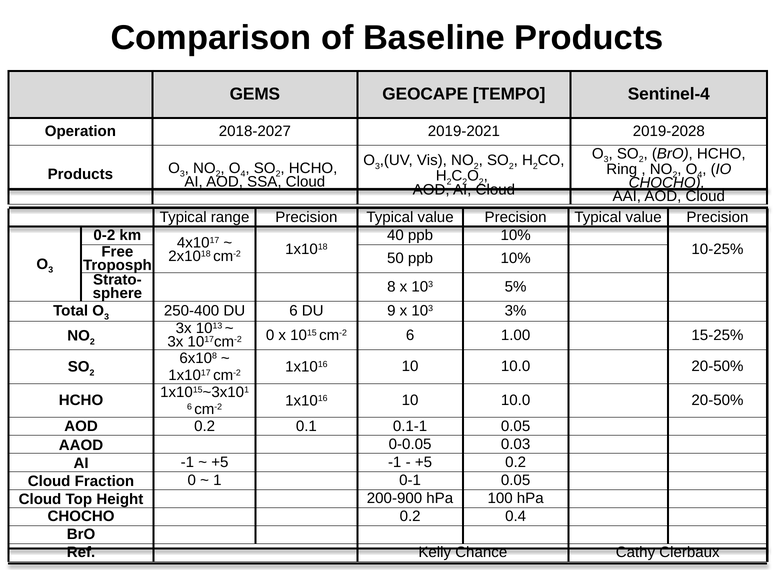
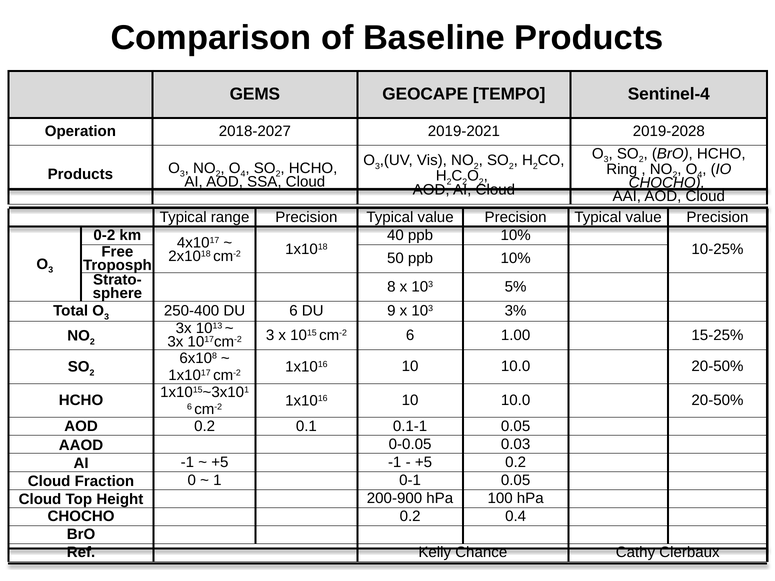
1017cm-2 0: 0 -> 3
